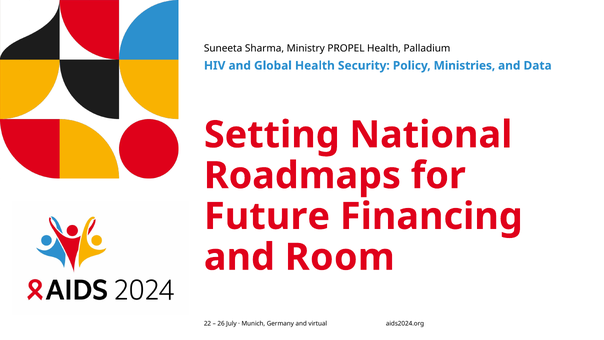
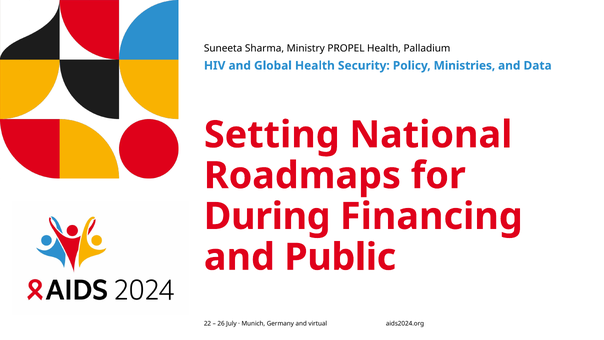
Future: Future -> During
Room: Room -> Public
